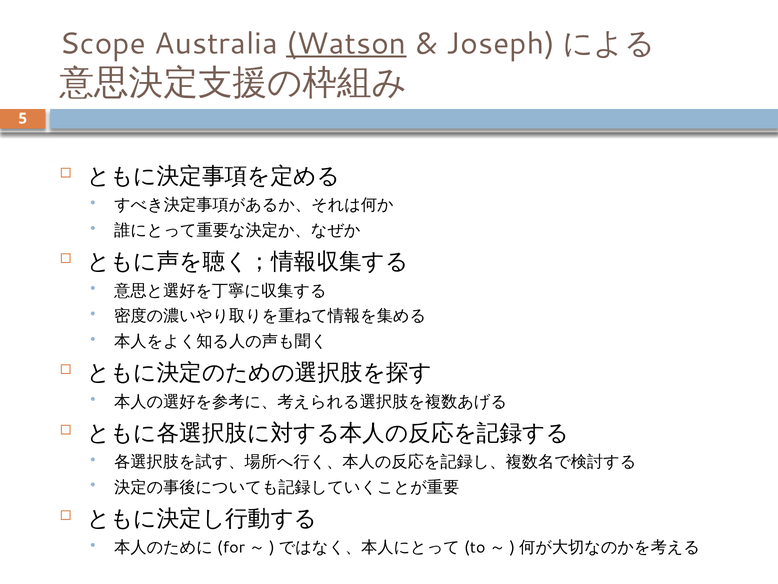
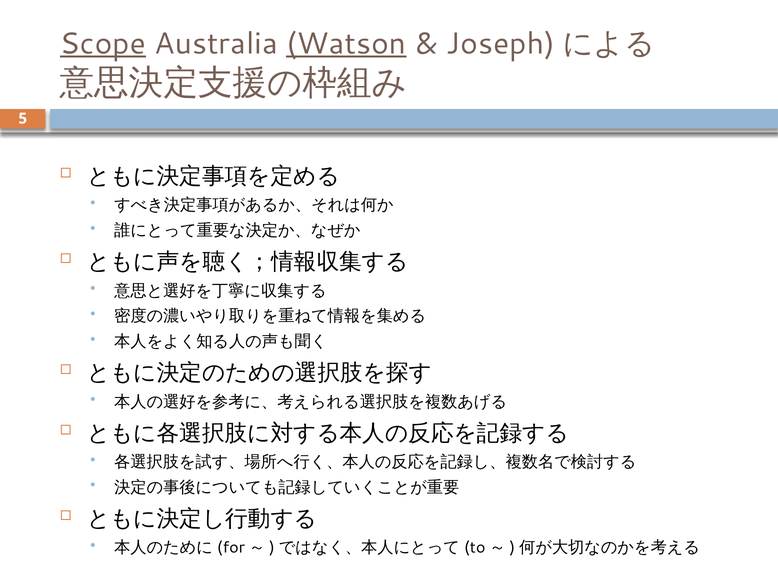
Scope underline: none -> present
